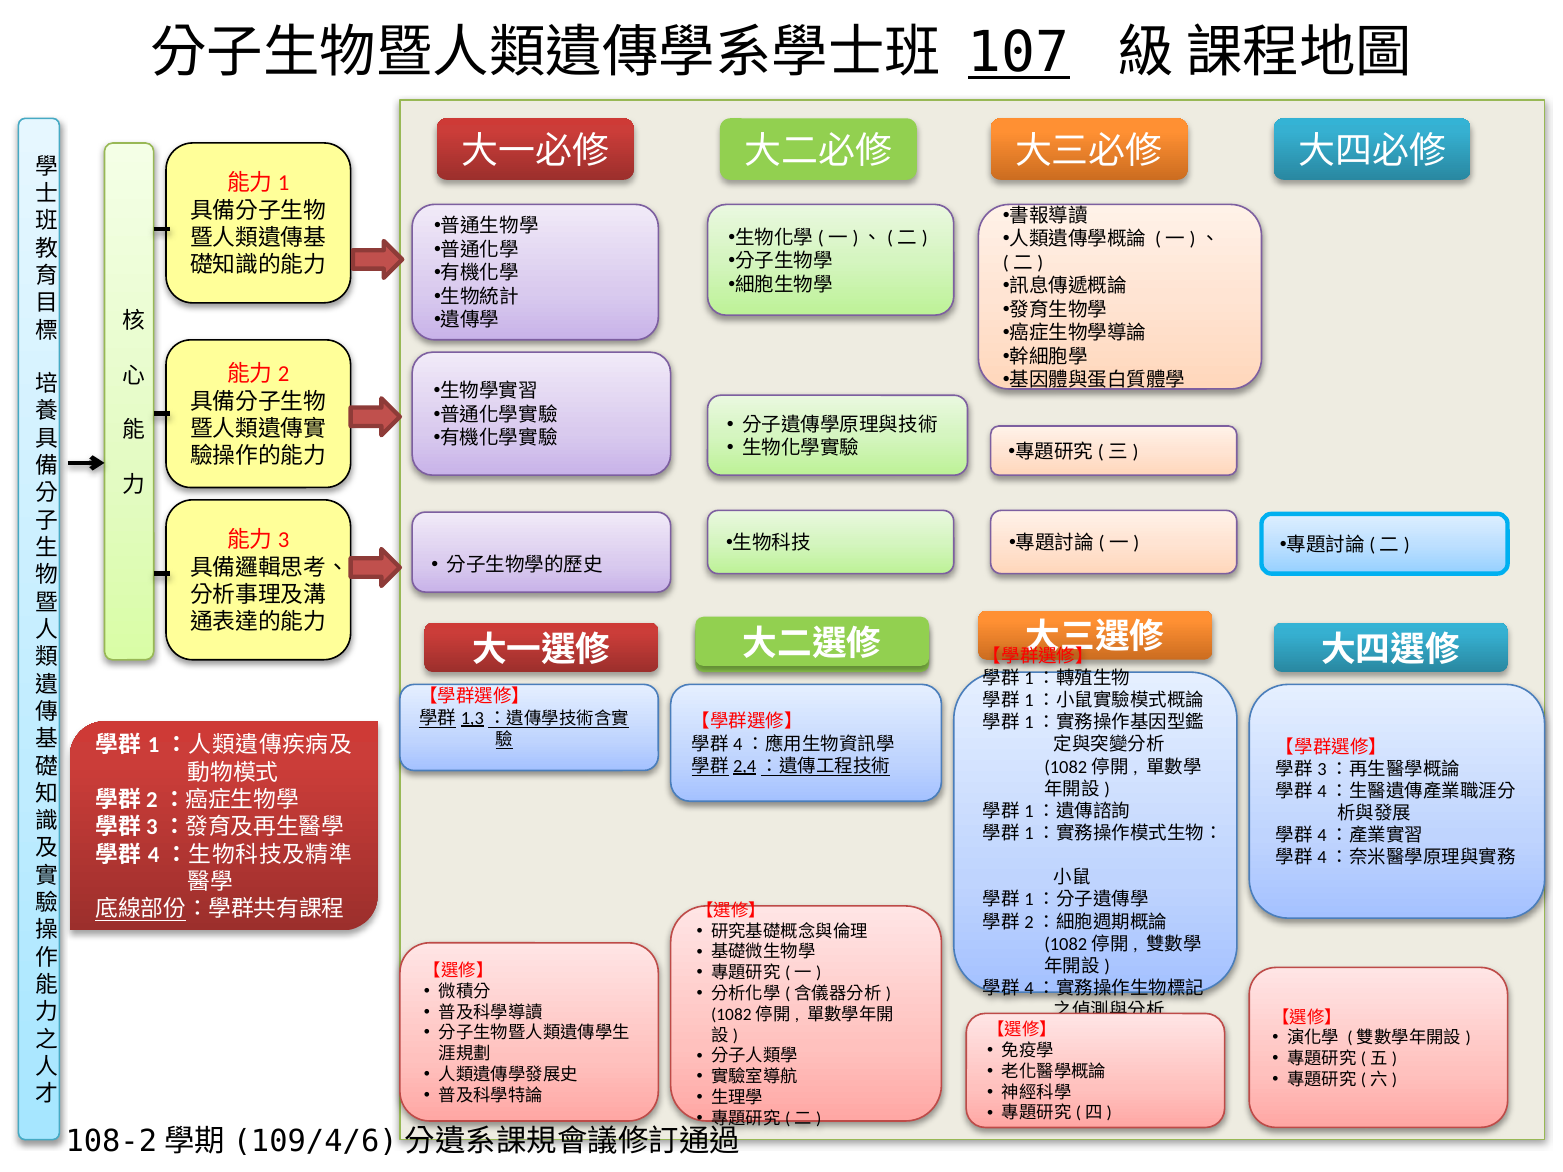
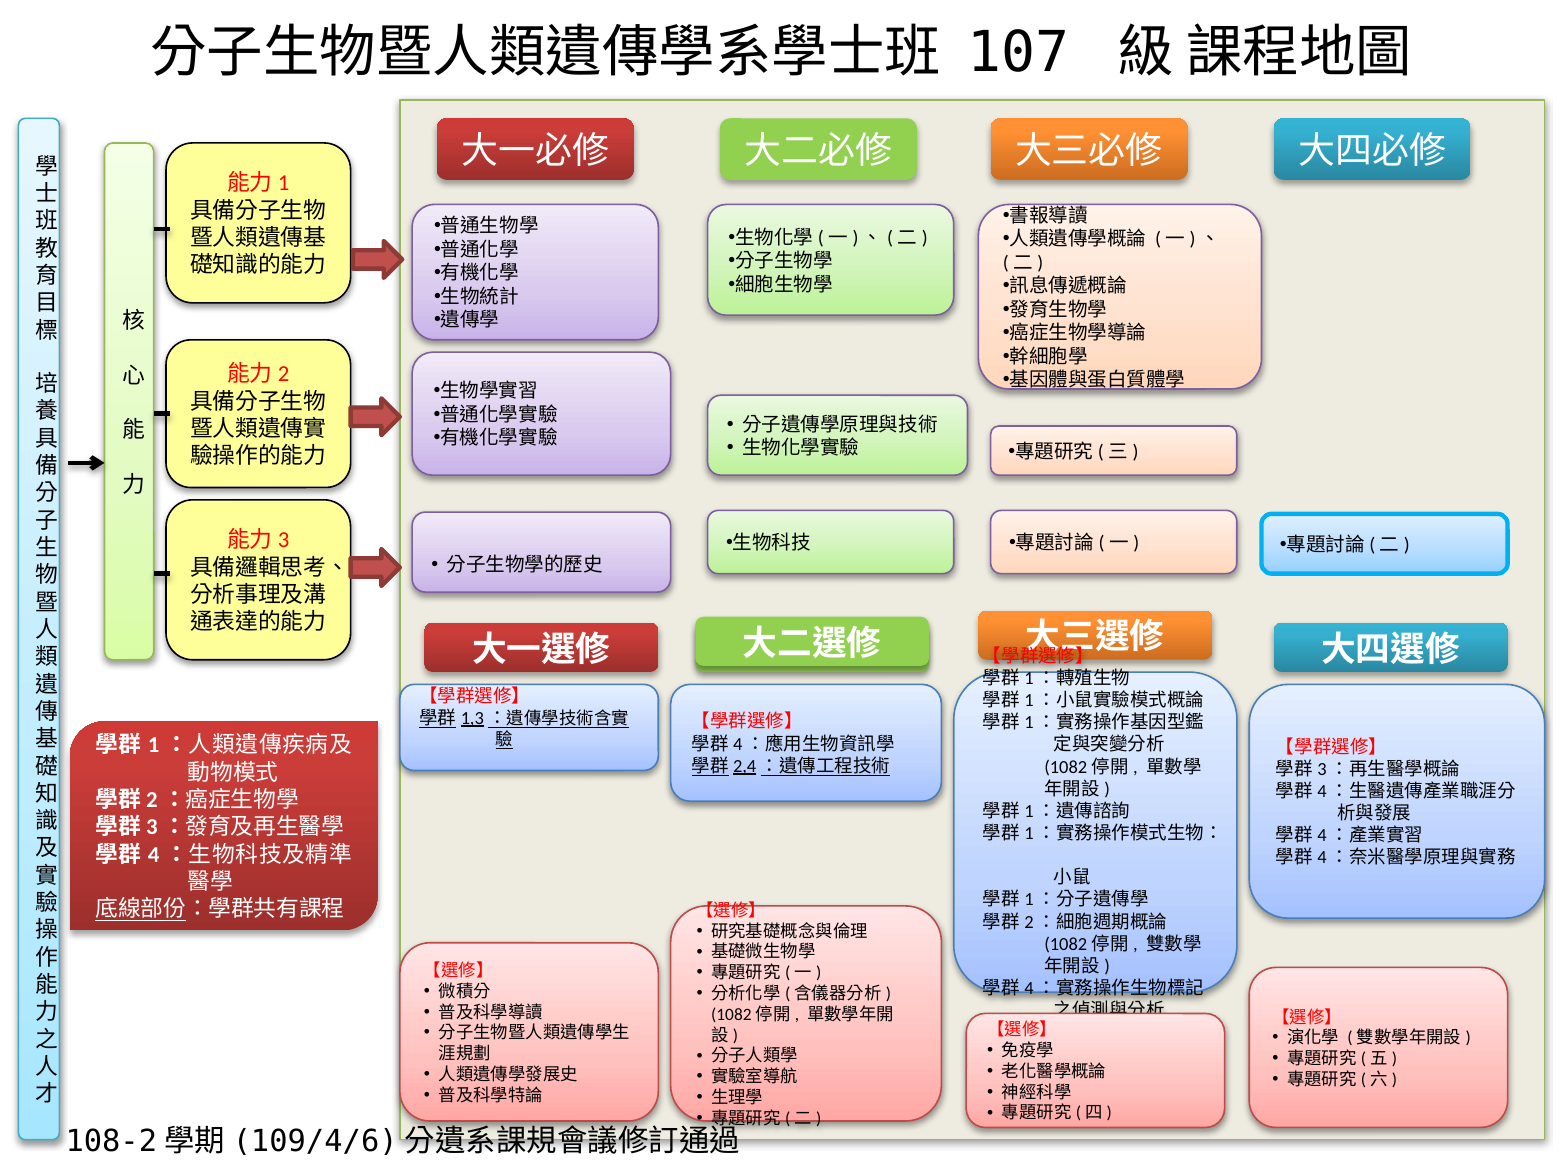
107 underline: present -> none
